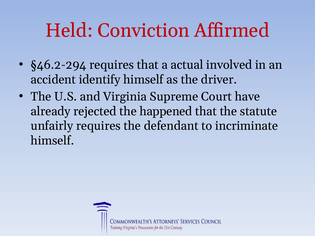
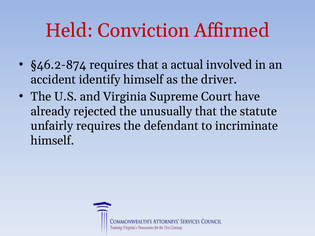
§46.2-294: §46.2-294 -> §46.2-874
happened: happened -> unusually
